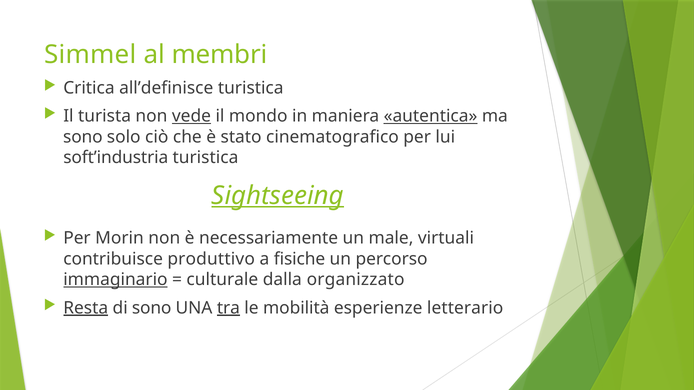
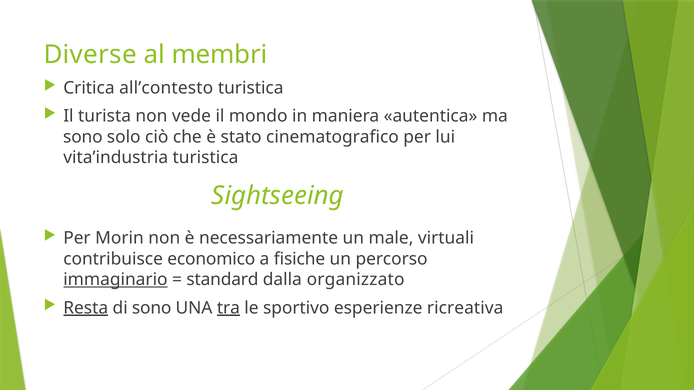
Simmel: Simmel -> Diverse
all’definisce: all’definisce -> all’contesto
vede underline: present -> none
autentica underline: present -> none
soft’industria: soft’industria -> vita’industria
Sightseeing underline: present -> none
produttivo: produttivo -> economico
culturale: culturale -> standard
mobilità: mobilità -> sportivo
letterario: letterario -> ricreativa
